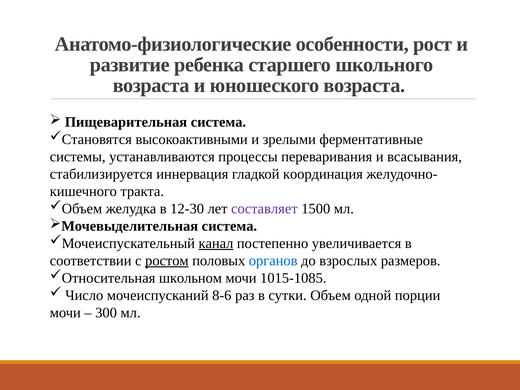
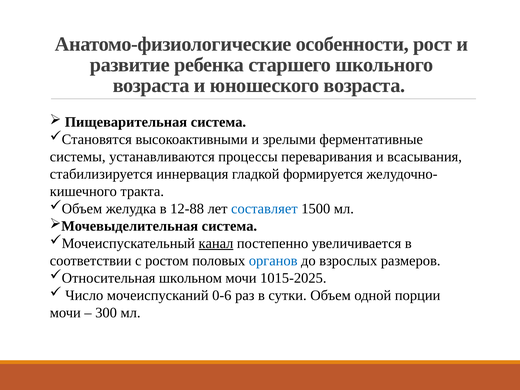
координация: координация -> формируется
12-30: 12-30 -> 12-88
составляет colour: purple -> blue
ростом underline: present -> none
1015-1085: 1015-1085 -> 1015-2025
8-6: 8-6 -> 0-6
